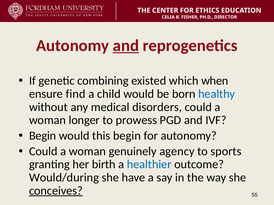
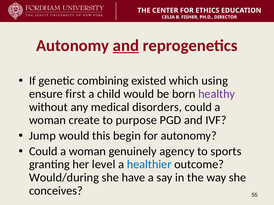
when: when -> using
find: find -> first
healthy colour: blue -> purple
longer: longer -> create
prowess: prowess -> purpose
Begin at (43, 136): Begin -> Jump
birth: birth -> level
conceives underline: present -> none
